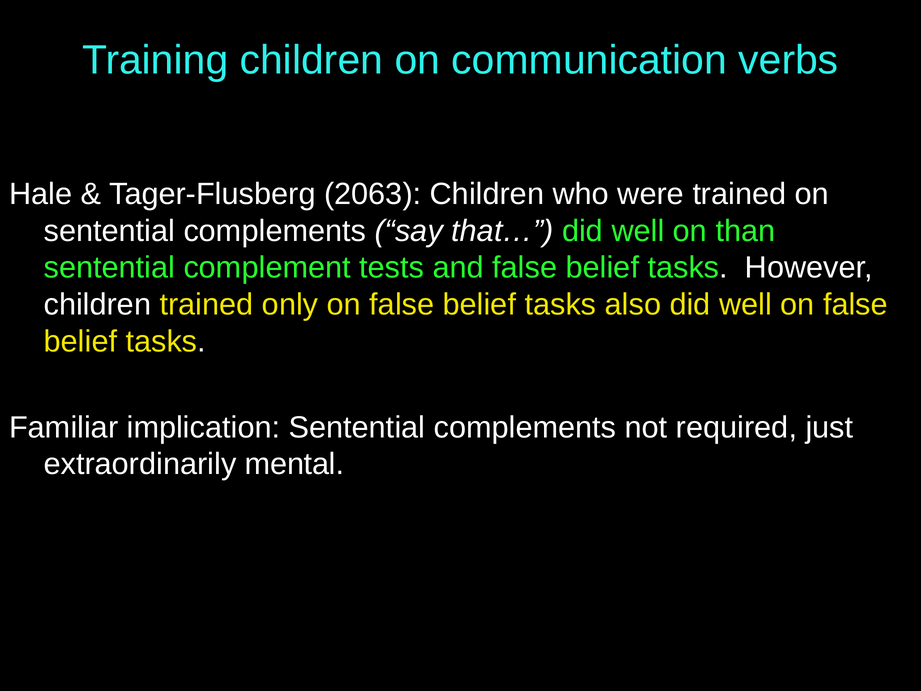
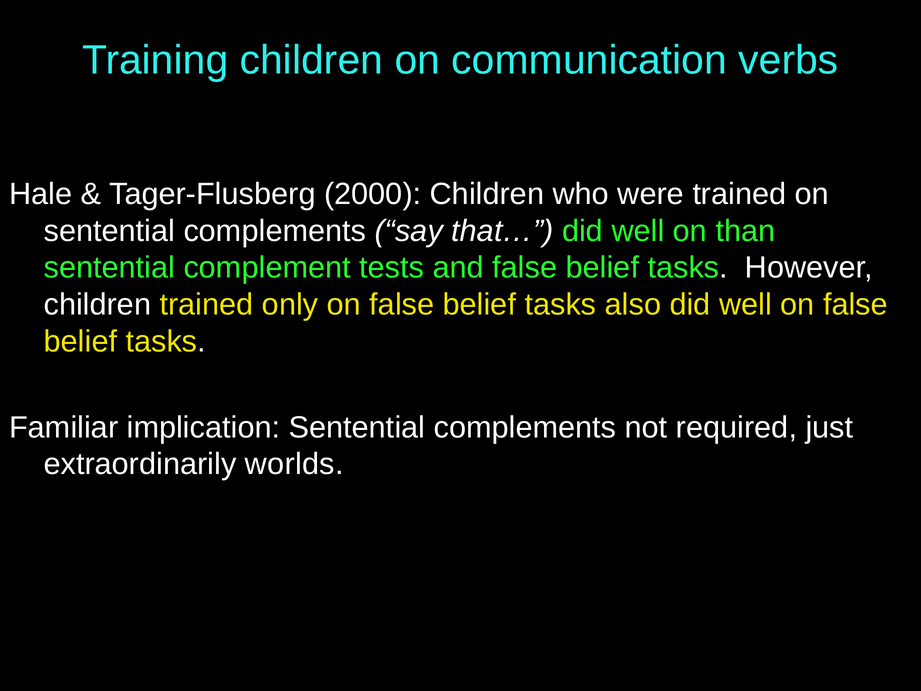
2063: 2063 -> 2000
mental: mental -> worlds
